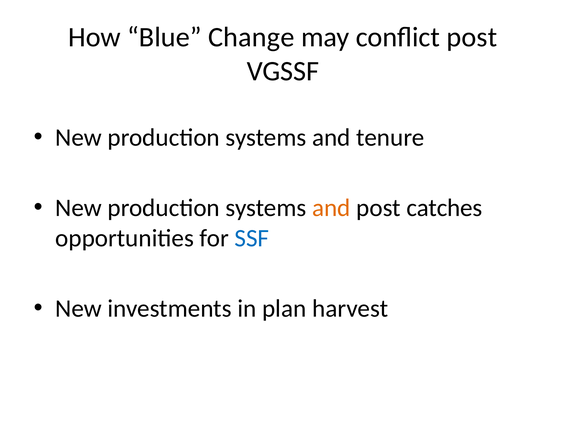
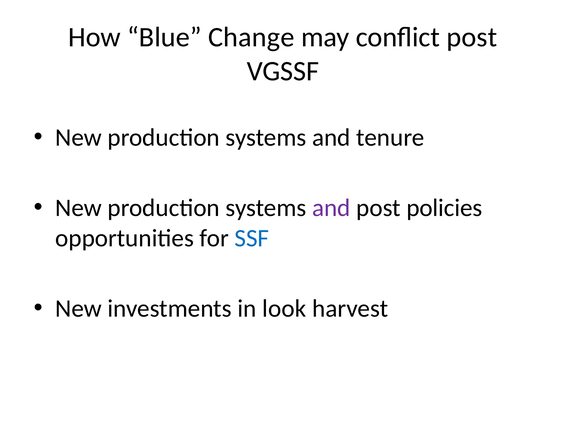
and at (331, 208) colour: orange -> purple
catches: catches -> policies
plan: plan -> look
